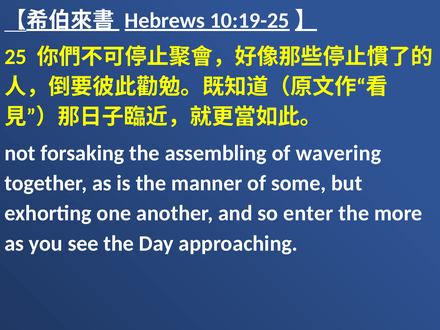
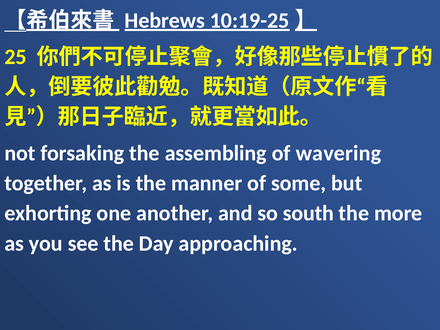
enter: enter -> south
